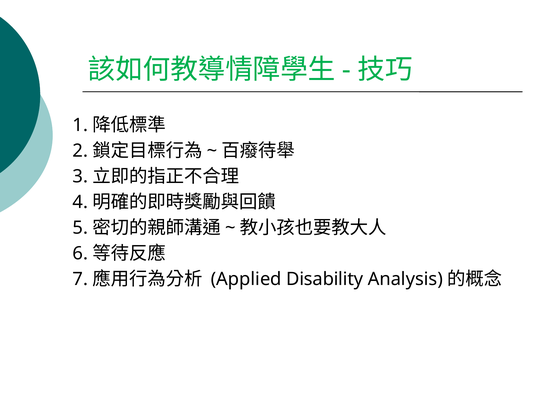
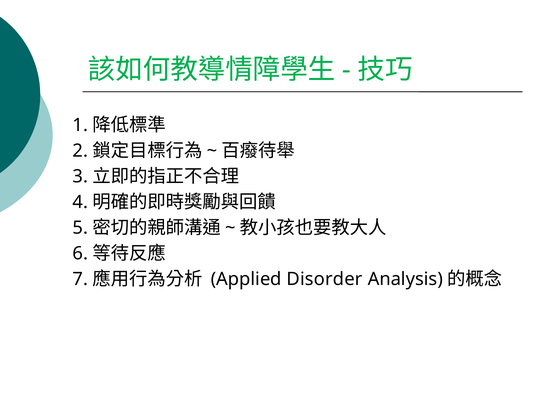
Disability: Disability -> Disorder
